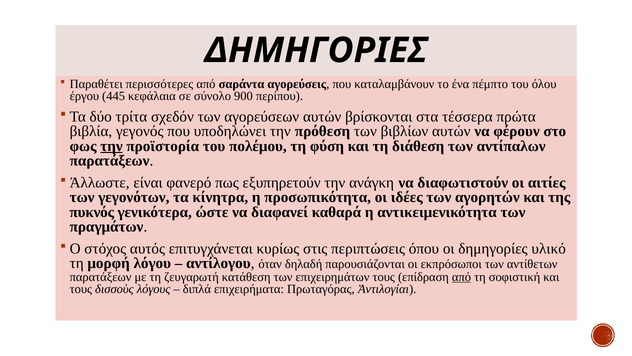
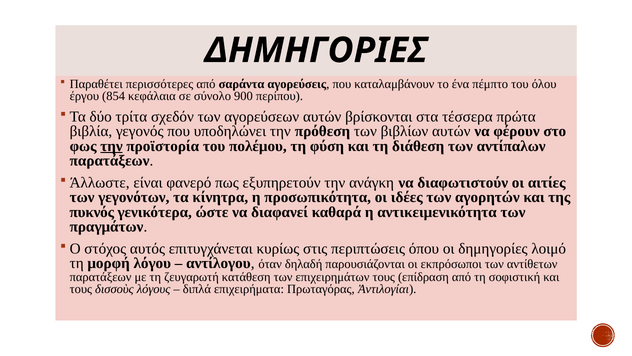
445: 445 -> 854
υλικό: υλικό -> λοιμό
από at (462, 277) underline: present -> none
